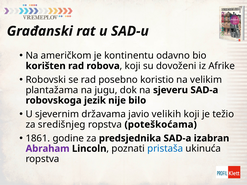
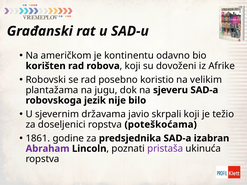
velikih: velikih -> skrpali
središnjeg: središnjeg -> doseljenici
pristaša colour: blue -> purple
